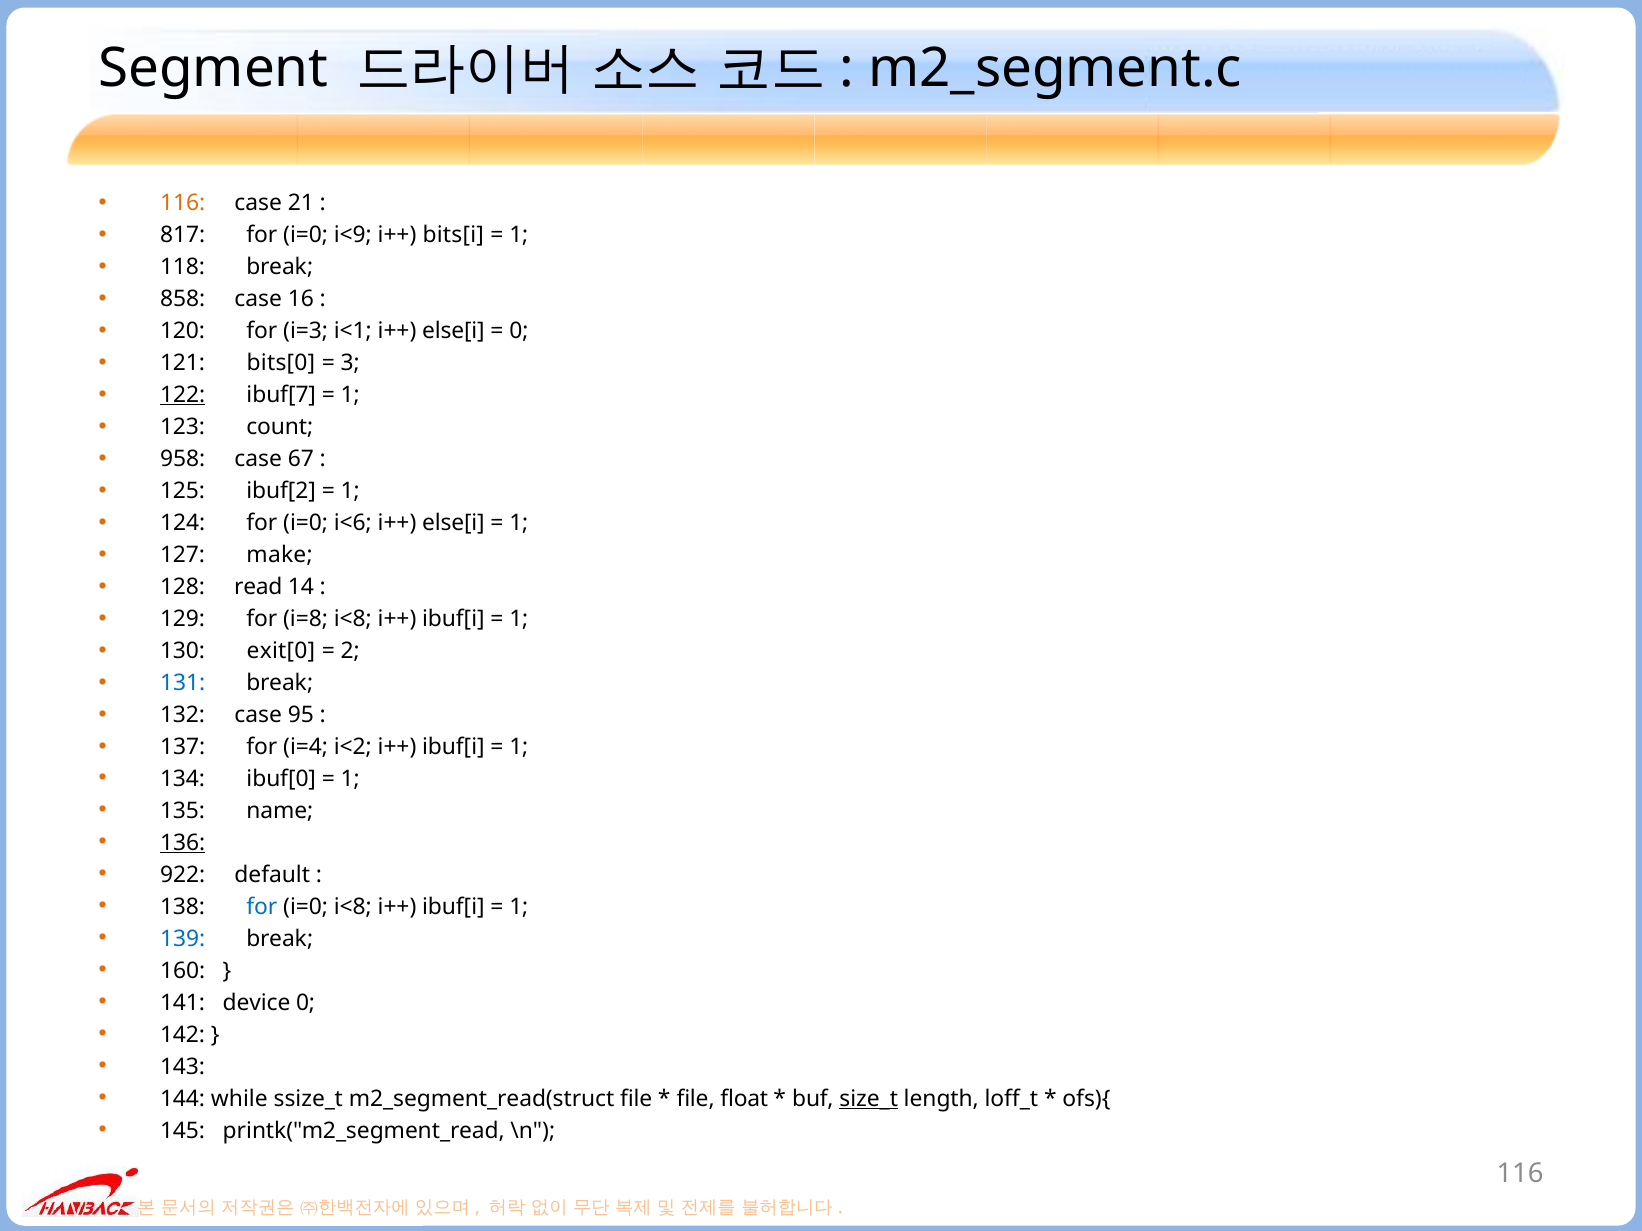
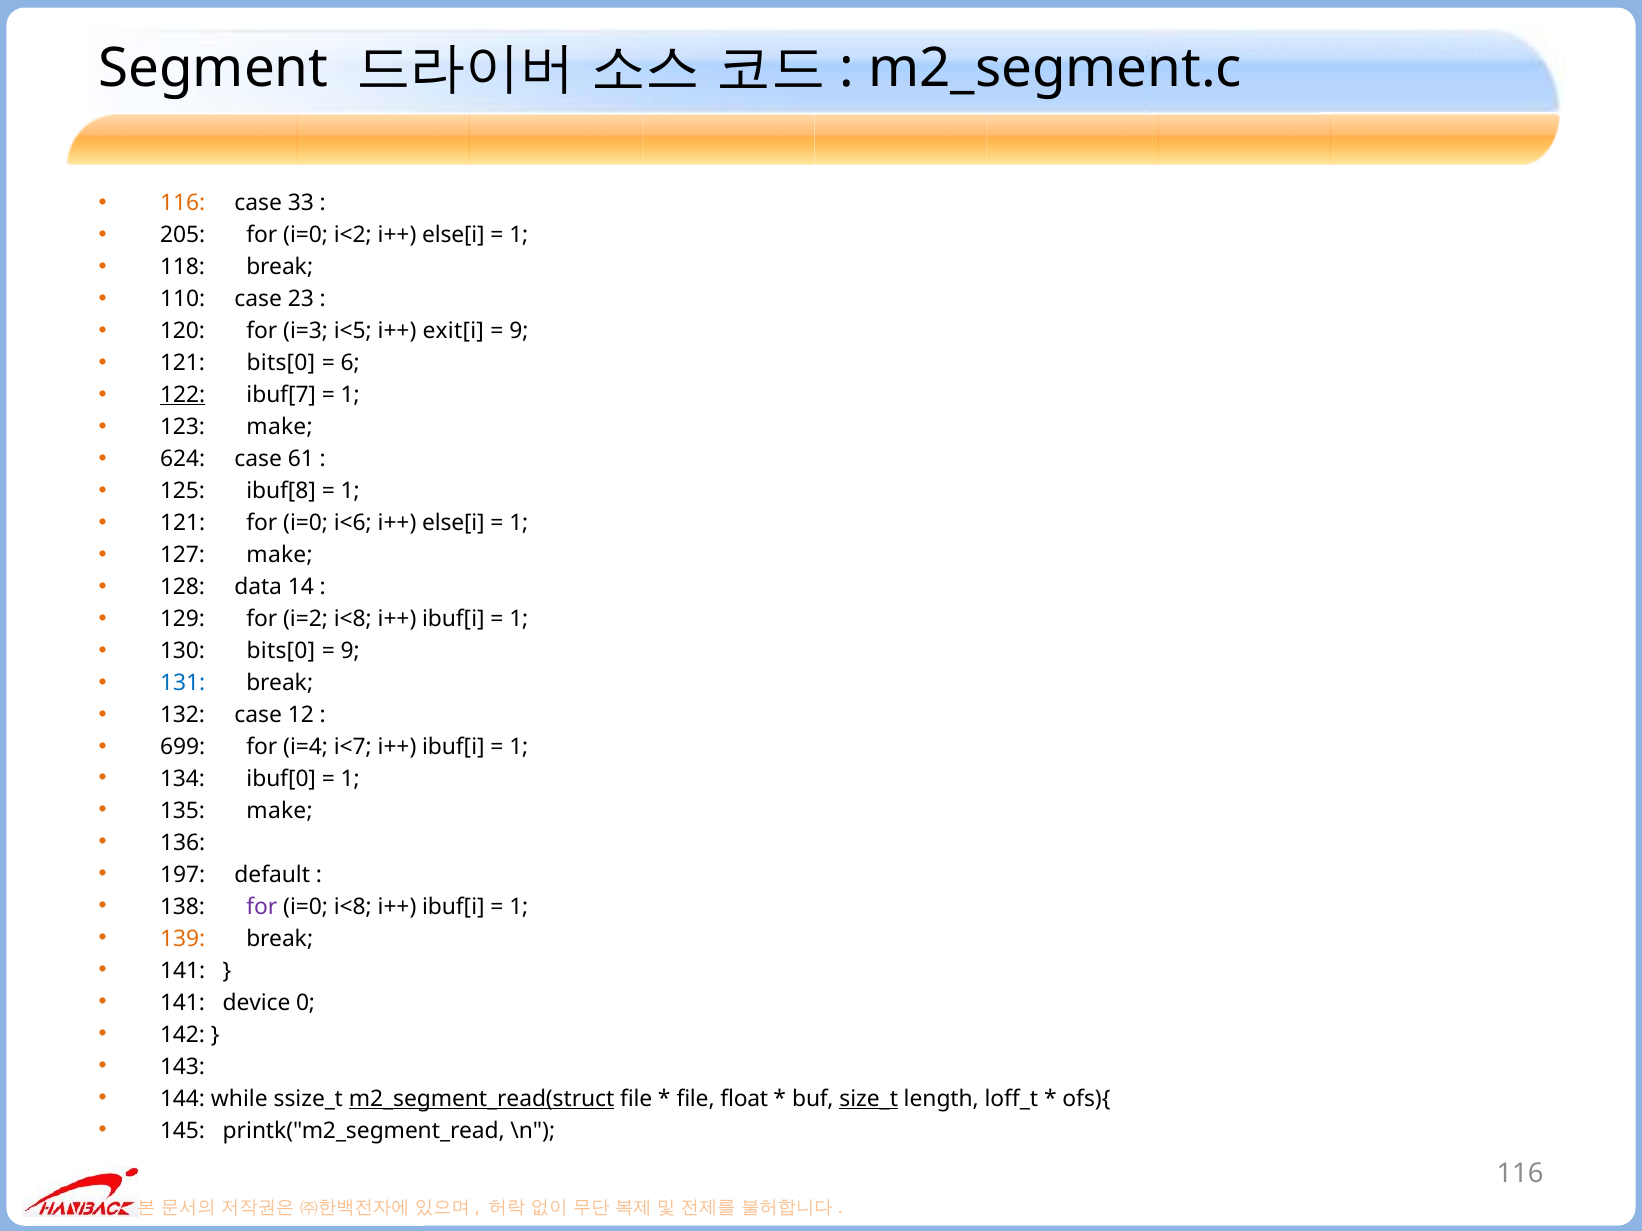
21: 21 -> 33
817: 817 -> 205
i<9: i<9 -> i<2
bits[i at (453, 235): bits[i -> else[i
858: 858 -> 110
16: 16 -> 23
i<1: i<1 -> i<5
else[i at (453, 331): else[i -> exit[i
0 at (519, 331): 0 -> 9
3: 3 -> 6
123 count: count -> make
958: 958 -> 624
67: 67 -> 61
ibuf[2: ibuf[2 -> ibuf[8
124 at (183, 523): 124 -> 121
read: read -> data
i=8: i=8 -> i=2
130 exit[0: exit[0 -> bits[0
2 at (350, 651): 2 -> 9
95: 95 -> 12
137: 137 -> 699
i<2: i<2 -> i<7
135 name: name -> make
136 underline: present -> none
922: 922 -> 197
for at (262, 907) colour: blue -> purple
139 colour: blue -> orange
160 at (183, 971): 160 -> 141
m2_segment_read(struct underline: none -> present
